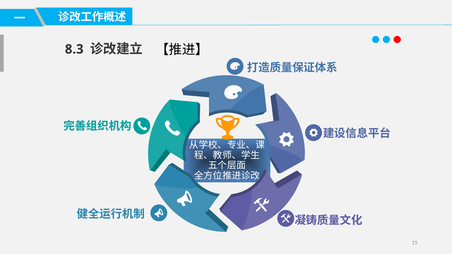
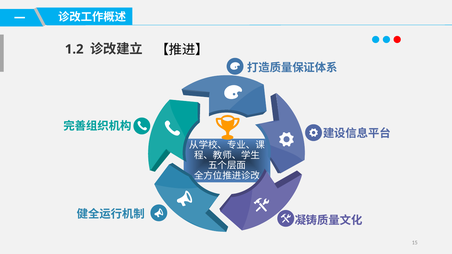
8.3: 8.3 -> 1.2
